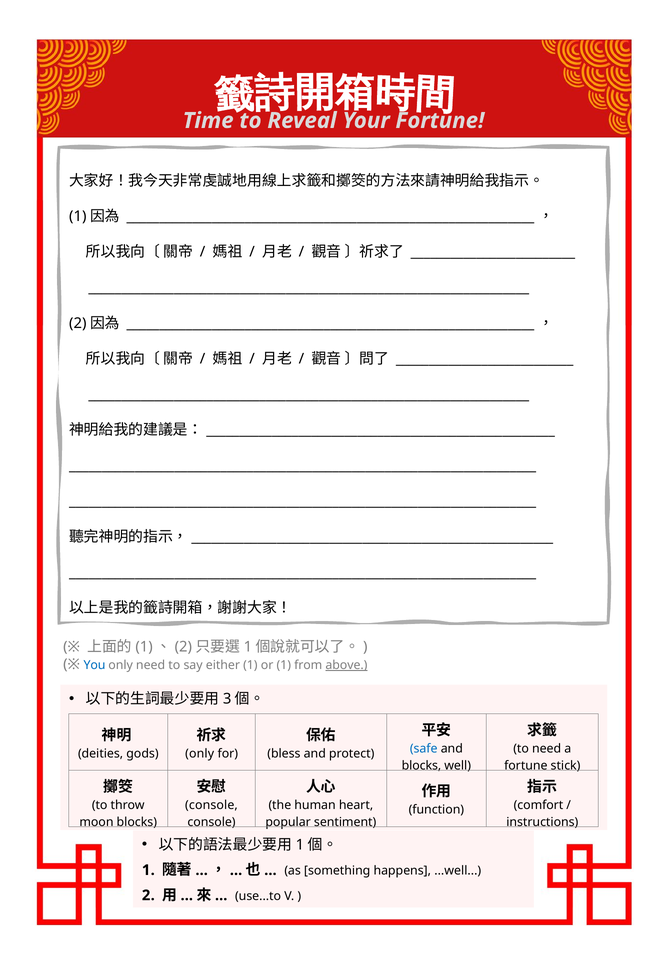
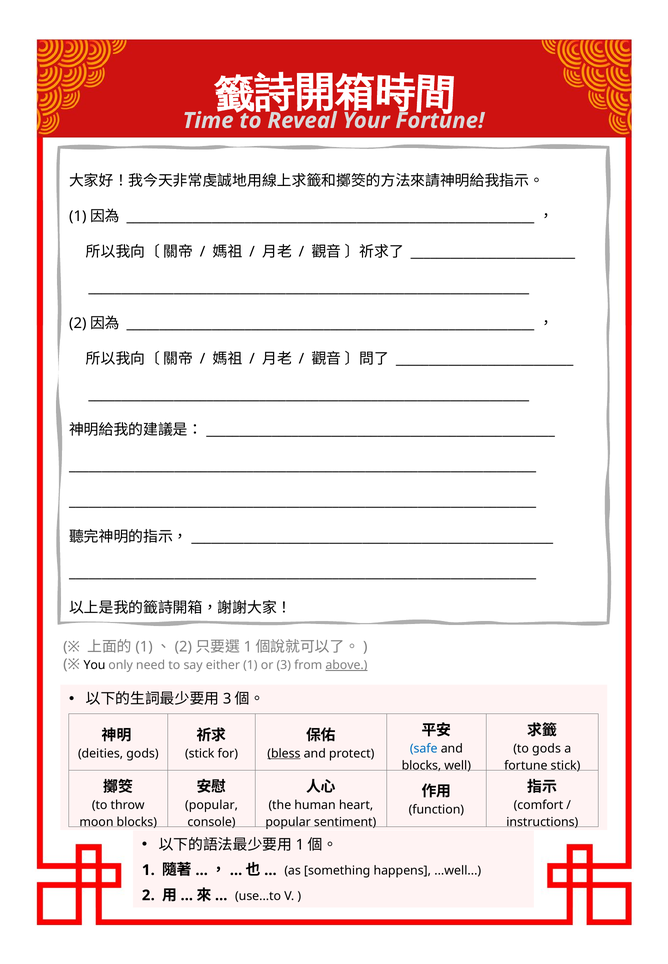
You colour: blue -> black
or 1: 1 -> 3
to need: need -> gods
only at (200, 754): only -> stick
bless underline: none -> present
console at (211, 806): console -> popular
